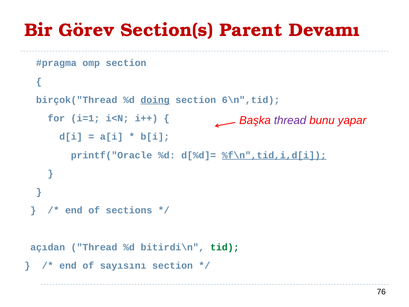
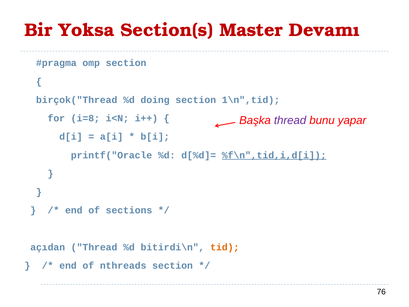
Görev: Görev -> Yoksa
Parent: Parent -> Master
doing underline: present -> none
6\n",tid: 6\n",tid -> 1\n",tid
i=1: i=1 -> i=8
tid colour: green -> orange
sayısını: sayısını -> nthreads
